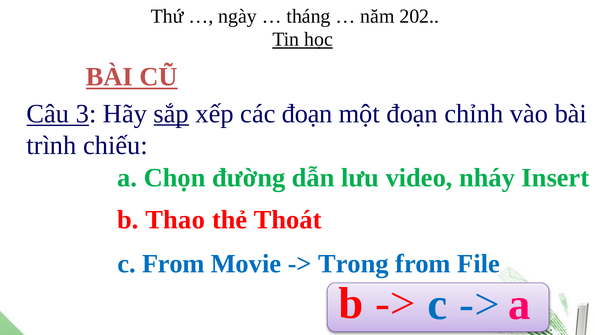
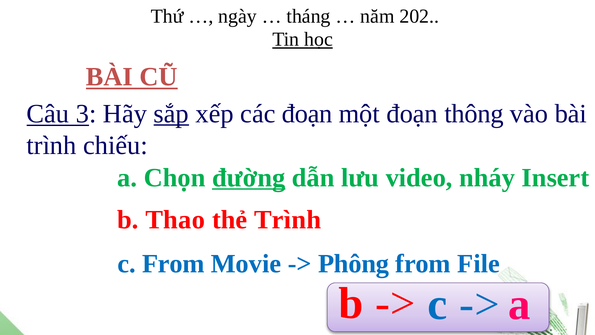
chỉnh: chỉnh -> thông
đường underline: none -> present
thẻ Thoát: Thoát -> Trình
Trong: Trong -> Phông
